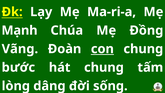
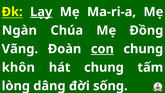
Lạy underline: none -> present
Mạnh: Mạnh -> Ngàn
bước: bước -> khôn
